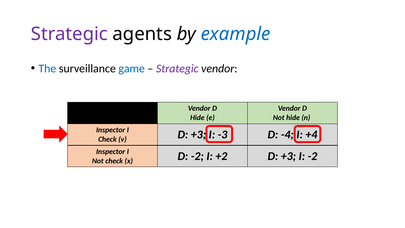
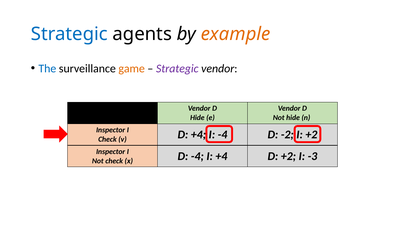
Strategic at (69, 34) colour: purple -> blue
example colour: blue -> orange
game colour: blue -> orange
v D +3: +3 -> +4
I -3: -3 -> -4
-4: -4 -> -2
+4 at (311, 135): +4 -> +2
D -2: -2 -> -4
I +2: +2 -> +4
+3 at (288, 156): +3 -> +2
I -2: -2 -> -3
